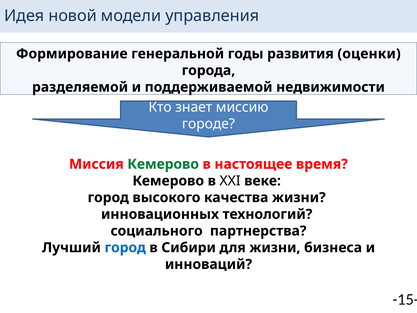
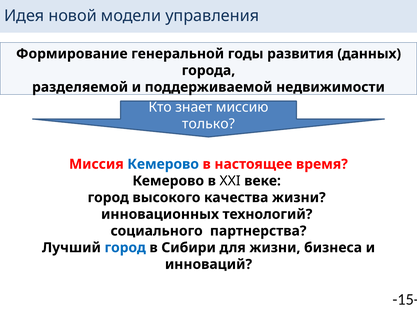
оценки: оценки -> данных
городе: городе -> только
Кемерово at (163, 164) colour: green -> blue
